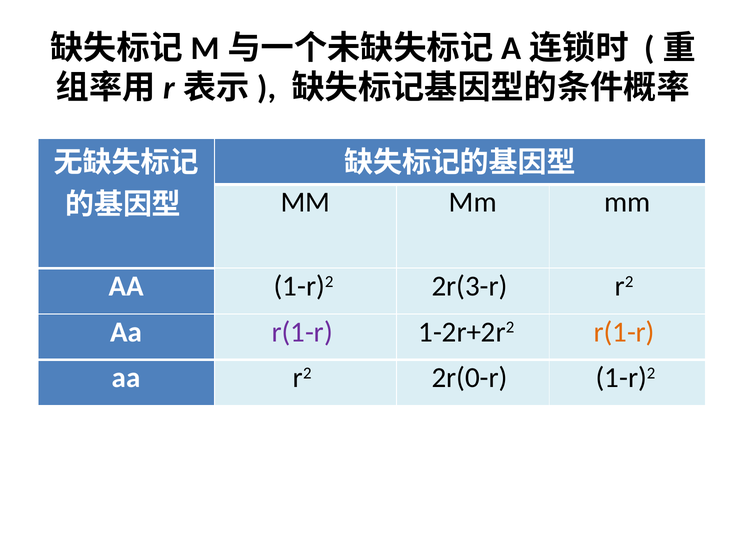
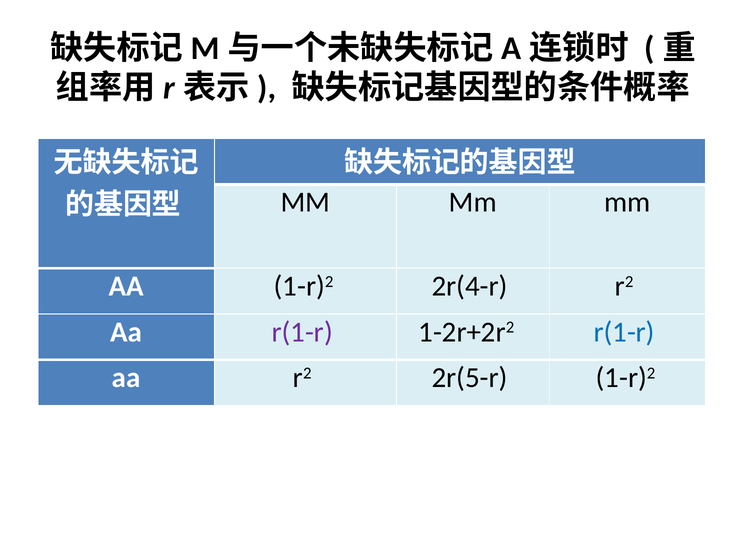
2r(3-r: 2r(3-r -> 2r(4-r
r(1-r at (624, 332) colour: orange -> blue
2r(0-r: 2r(0-r -> 2r(5-r
